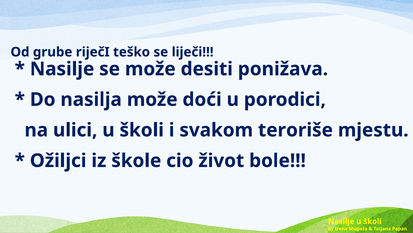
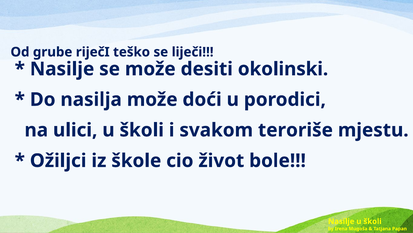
ponižava: ponižava -> okolinski
